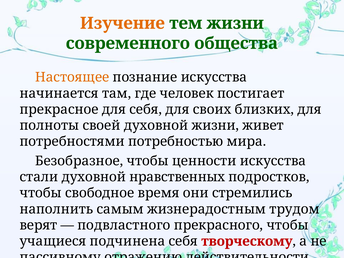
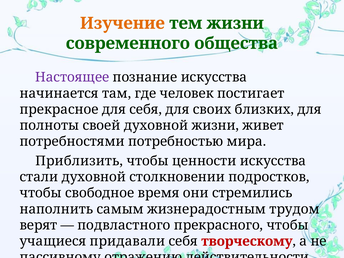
Настоящее colour: orange -> purple
Безобразное: Безобразное -> Приблизить
нравственных: нравственных -> столкновении
подчинена: подчинена -> придавали
